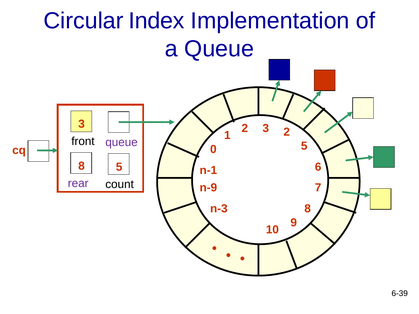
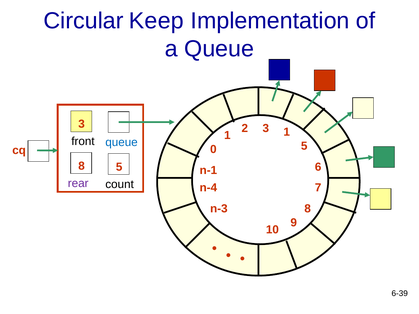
Index: Index -> Keep
3 2: 2 -> 1
queue at (122, 143) colour: purple -> blue
n-9: n-9 -> n-4
